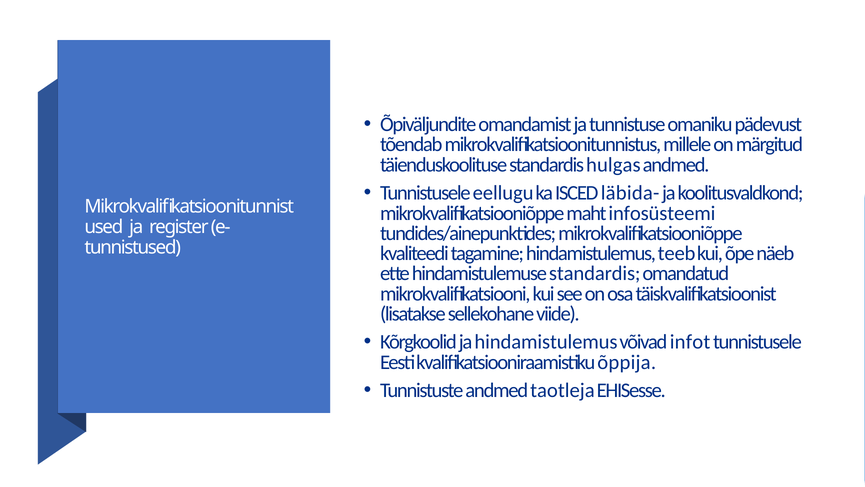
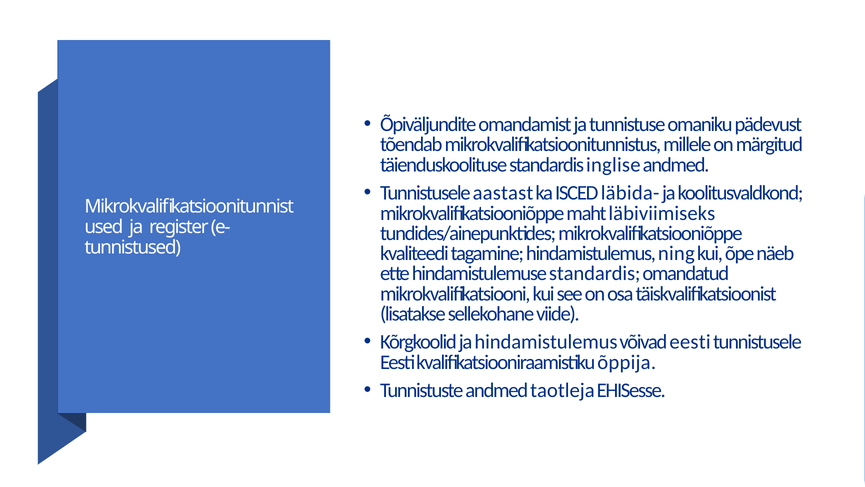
hulgas: hulgas -> inglise
eellugu: eellugu -> aastast
infosüsteemi: infosüsteemi -> läbiviimiseks
teeb: teeb -> ning
võivad infot: infot -> eesti
